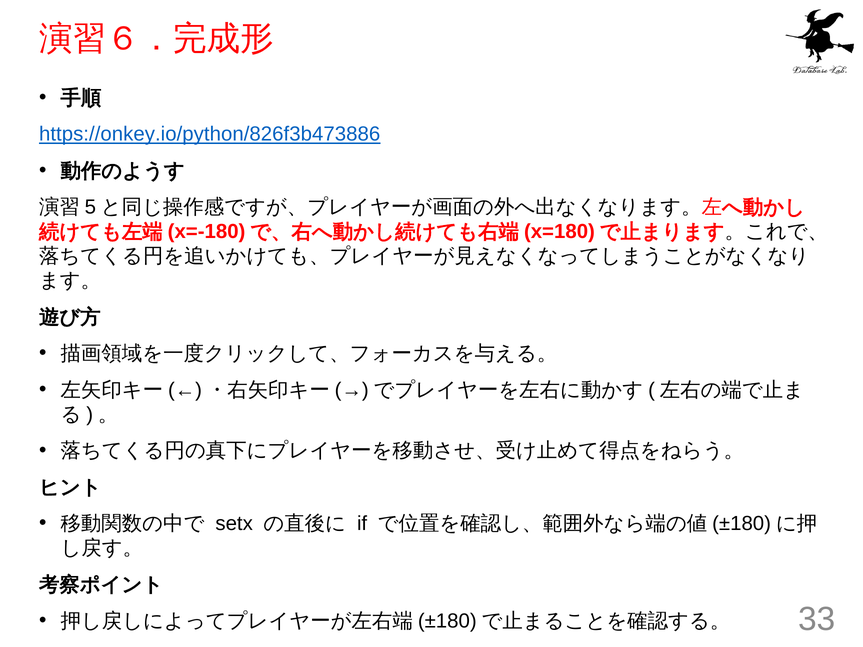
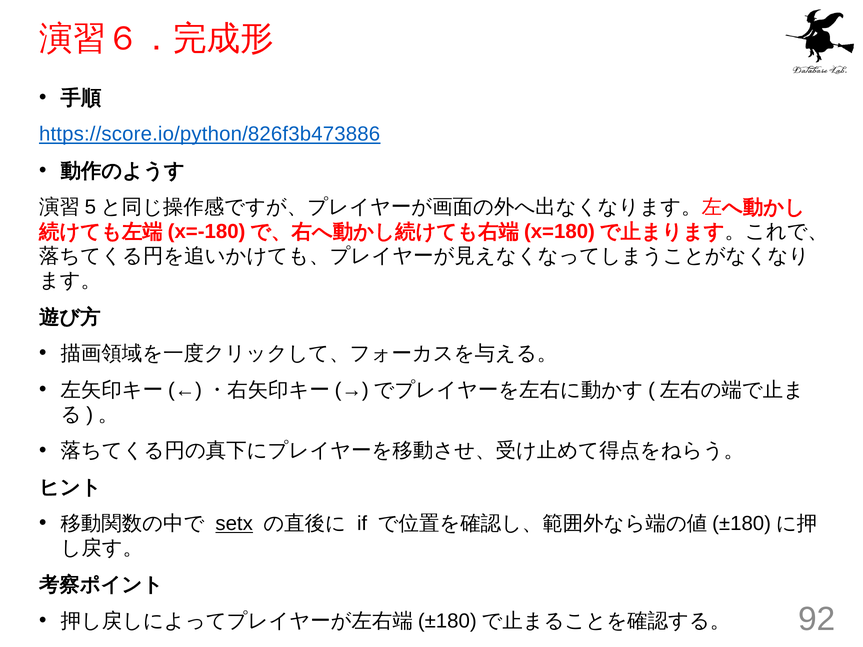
https://onkey.io/python/826f3b473886: https://onkey.io/python/826f3b473886 -> https://score.io/python/826f3b473886
setx underline: none -> present
33: 33 -> 92
